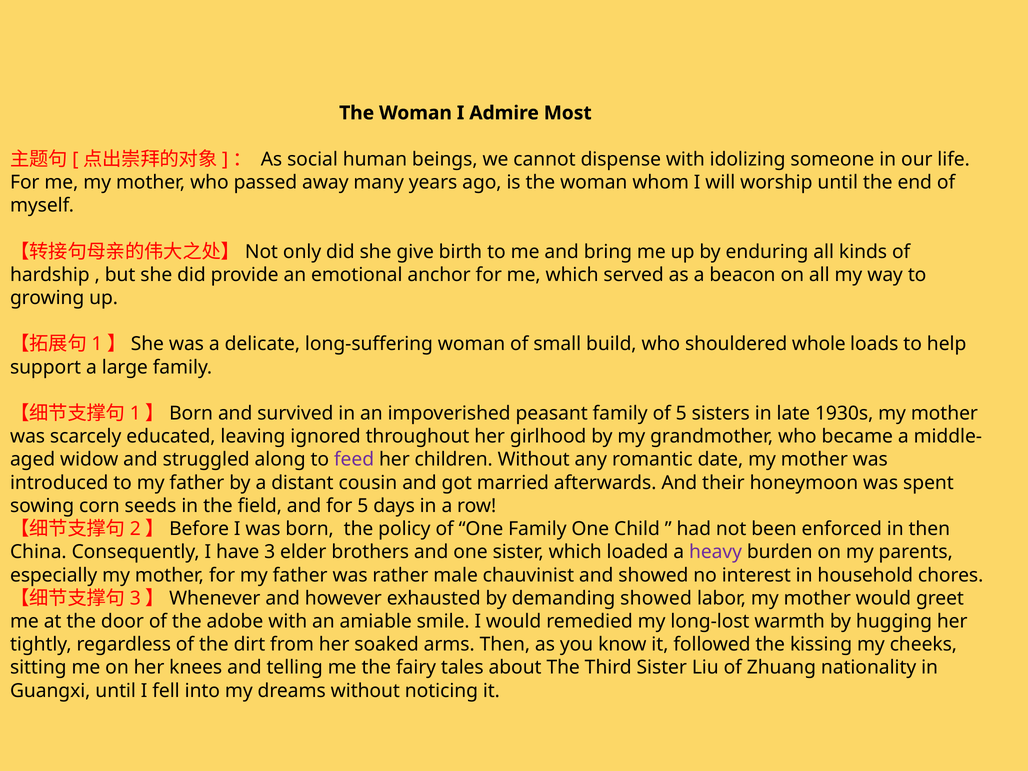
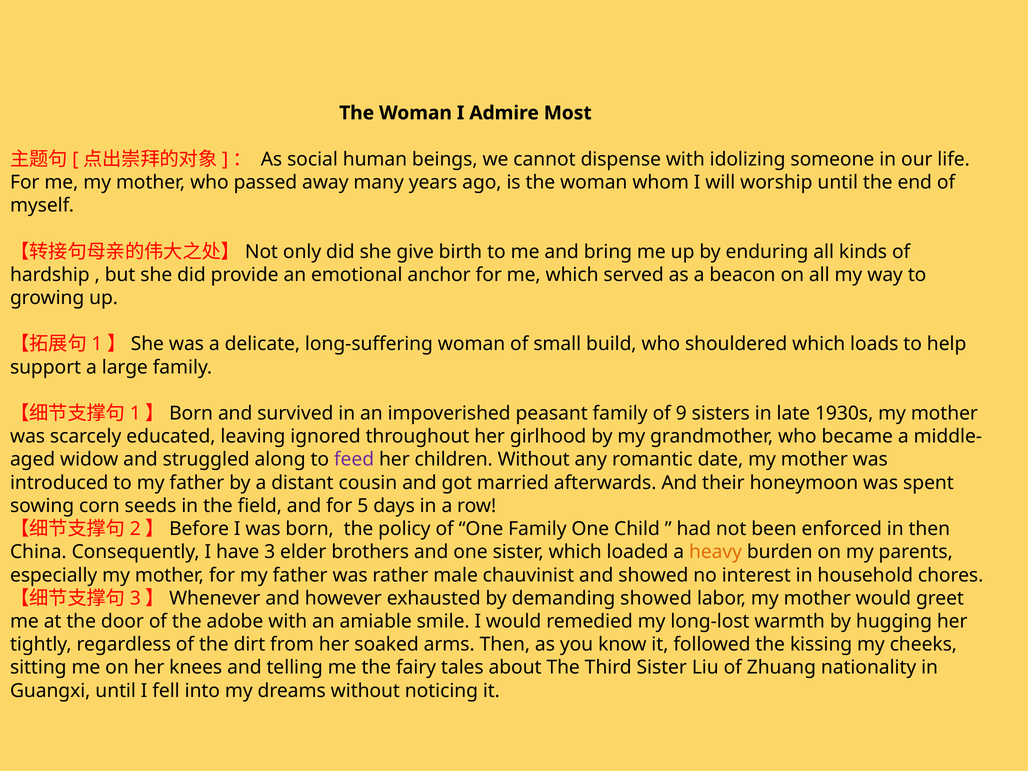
shouldered whole: whole -> which
of 5: 5 -> 9
heavy colour: purple -> orange
